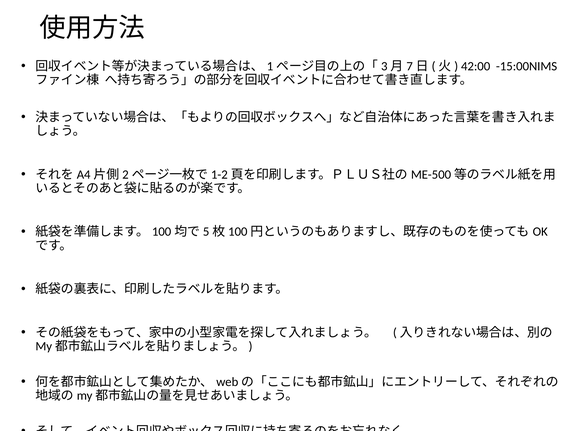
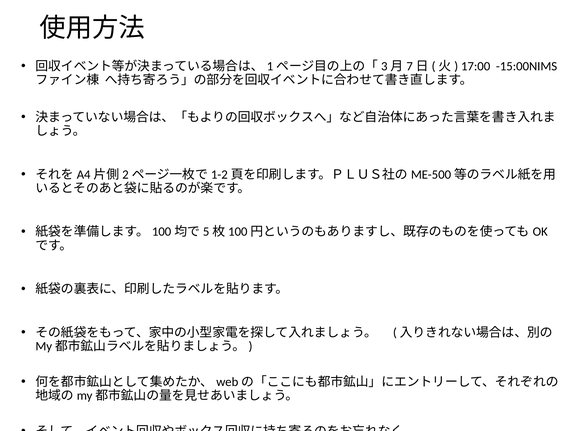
42:00: 42:00 -> 17:00
